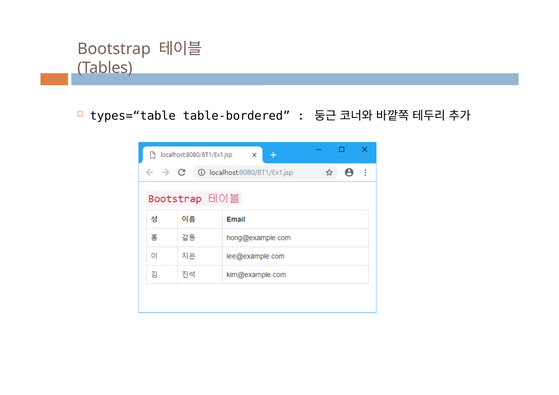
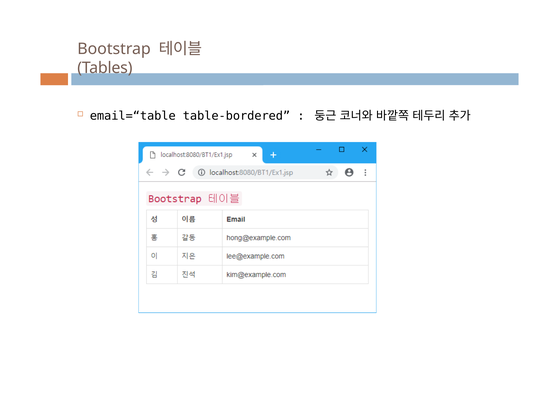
types=“table: types=“table -> email=“table
